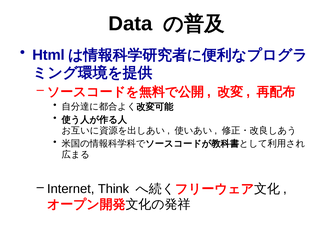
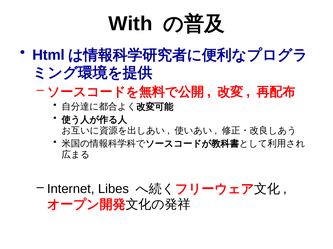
Data: Data -> With
Think: Think -> Libes
